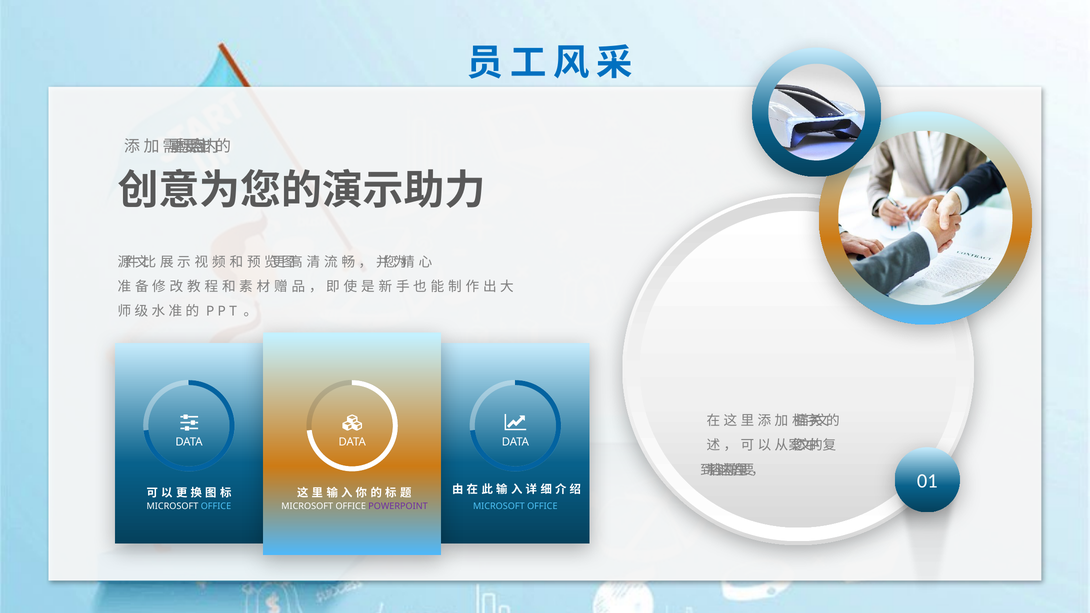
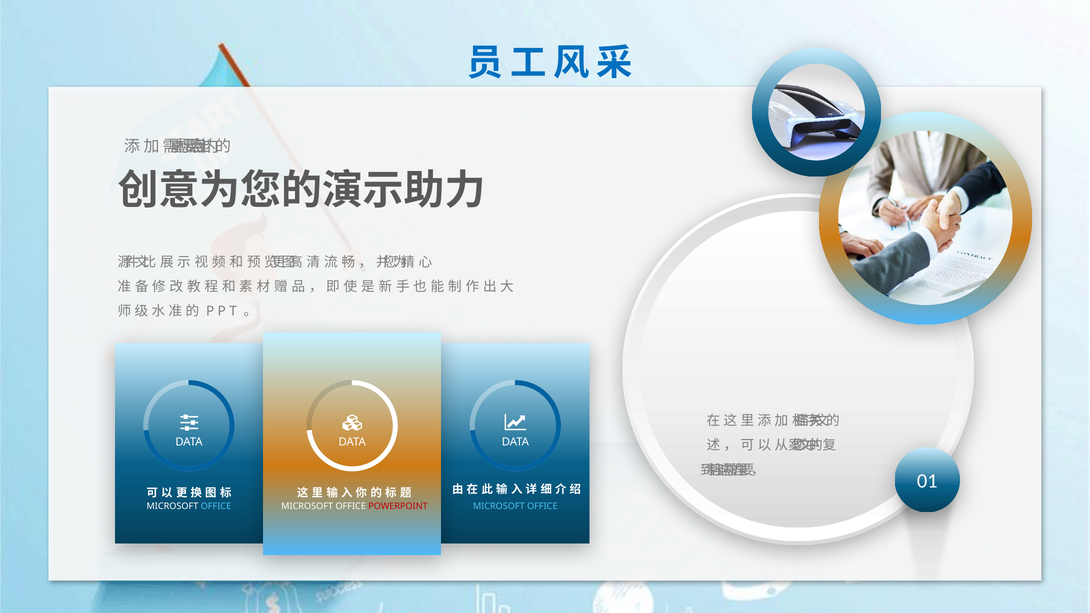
POWERPOINT colour: purple -> red
